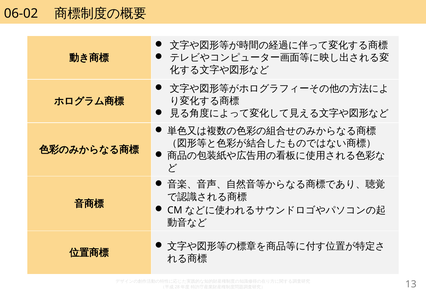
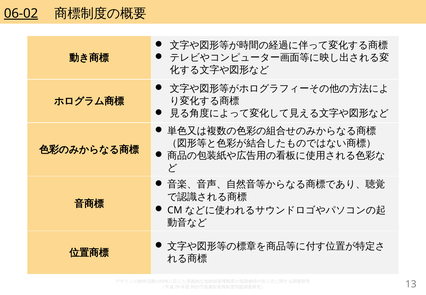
06-02 underline: none -> present
